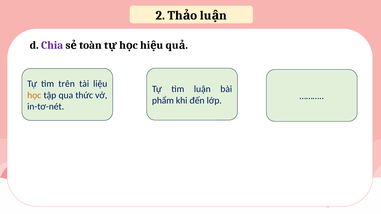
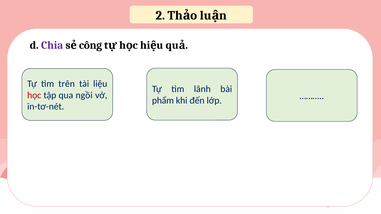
toàn: toàn -> công
luận: luận -> lãnh
học colour: orange -> red
thức: thức -> ngồi
